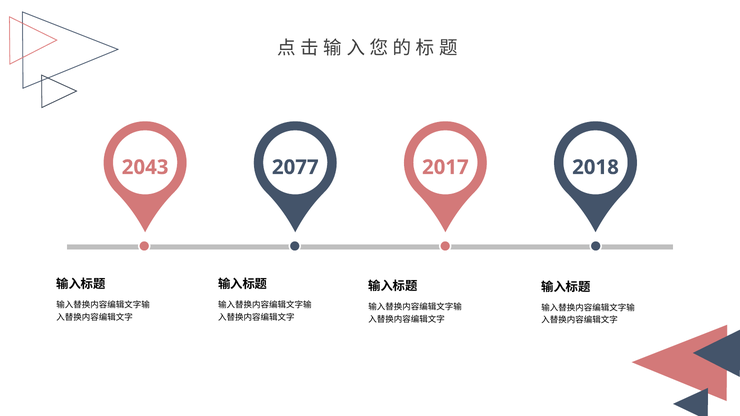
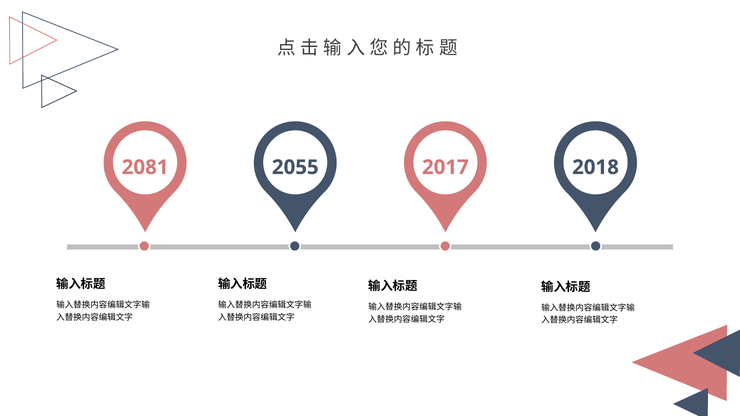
2043: 2043 -> 2081
2077: 2077 -> 2055
